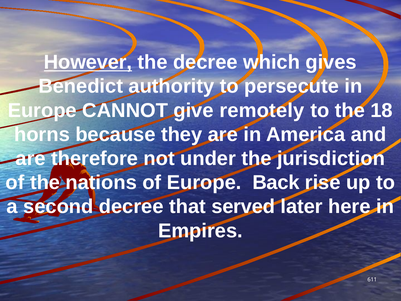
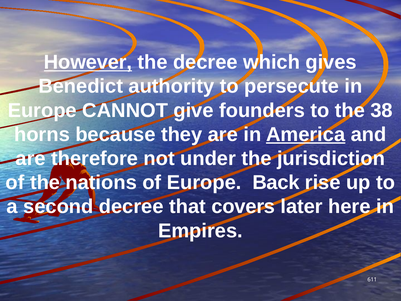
remotely: remotely -> founders
18: 18 -> 38
America underline: none -> present
served: served -> covers
